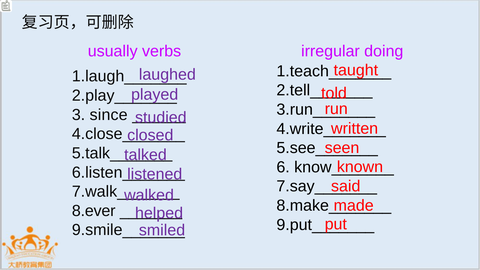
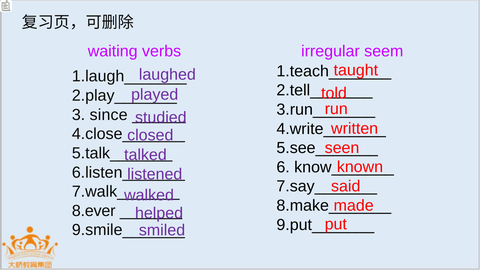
usually: usually -> waiting
doing: doing -> seem
